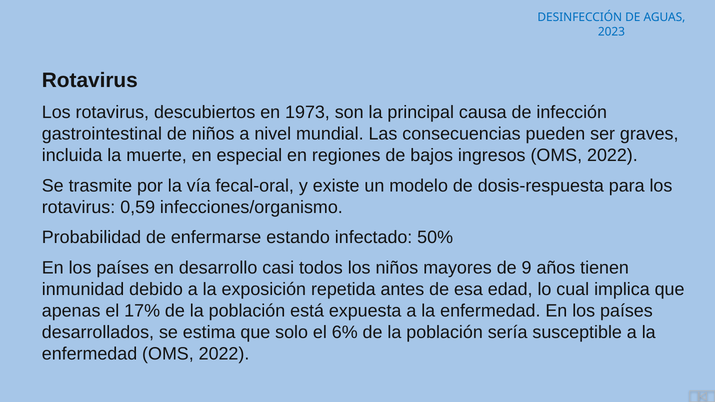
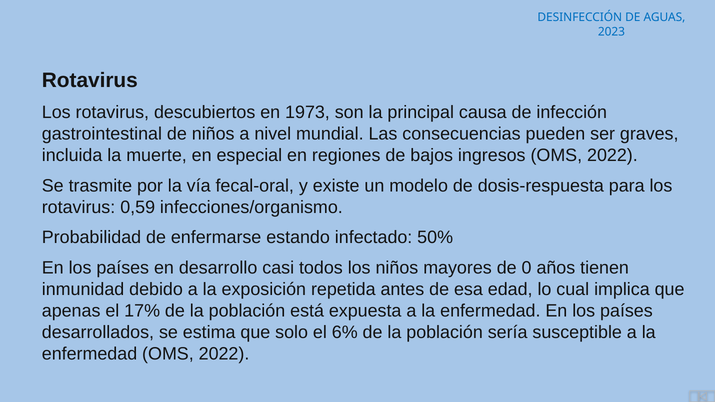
9: 9 -> 0
